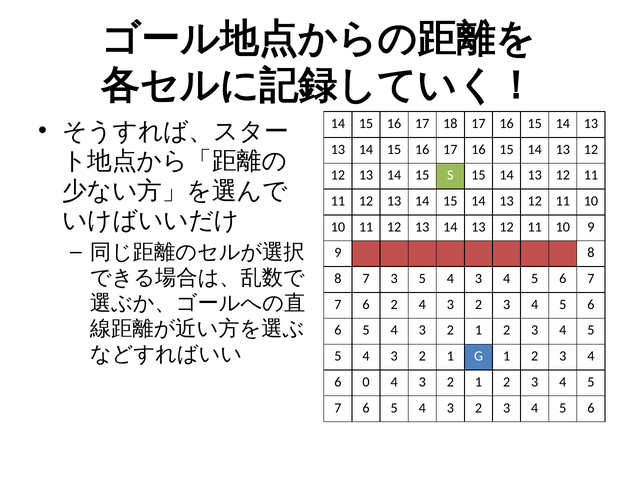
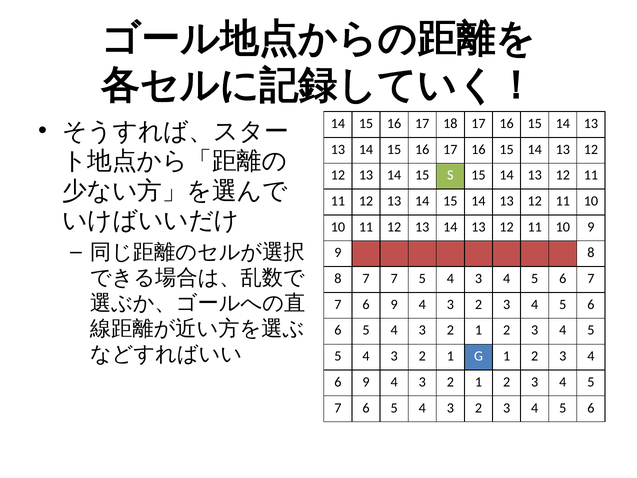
8 7 3: 3 -> 7
7 6 2: 2 -> 9
0 at (366, 382): 0 -> 9
